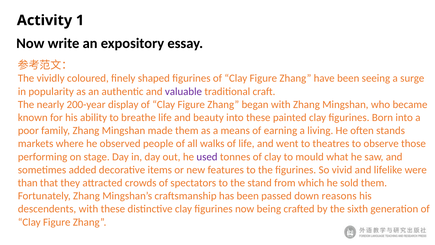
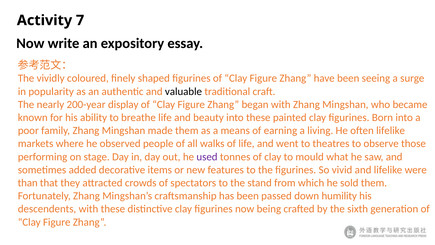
1: 1 -> 7
valuable colour: purple -> black
often stands: stands -> lifelike
reasons: reasons -> humility
